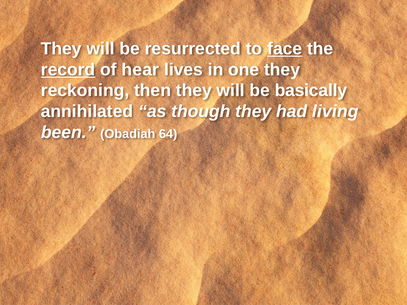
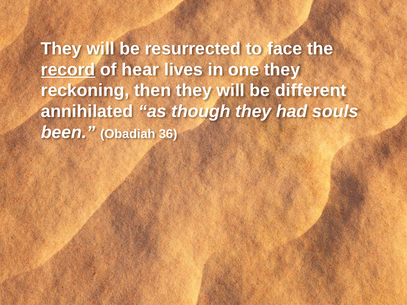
face underline: present -> none
basically: basically -> different
living: living -> souls
64: 64 -> 36
